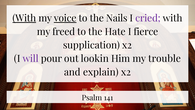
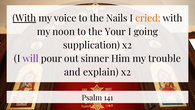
voice underline: present -> none
cried colour: purple -> orange
freed: freed -> noon
Hate: Hate -> Your
fierce: fierce -> going
lookin: lookin -> sinner
